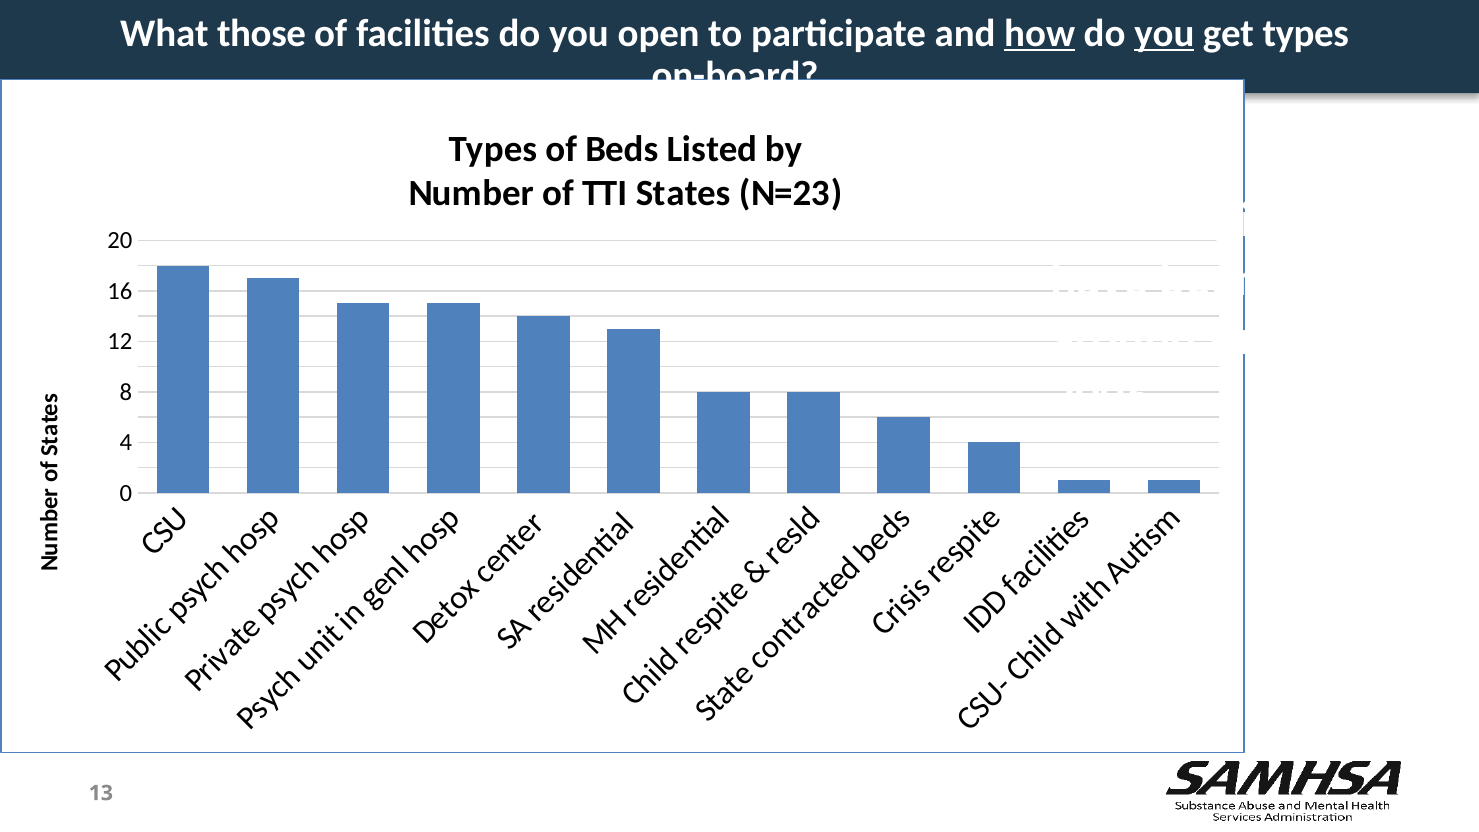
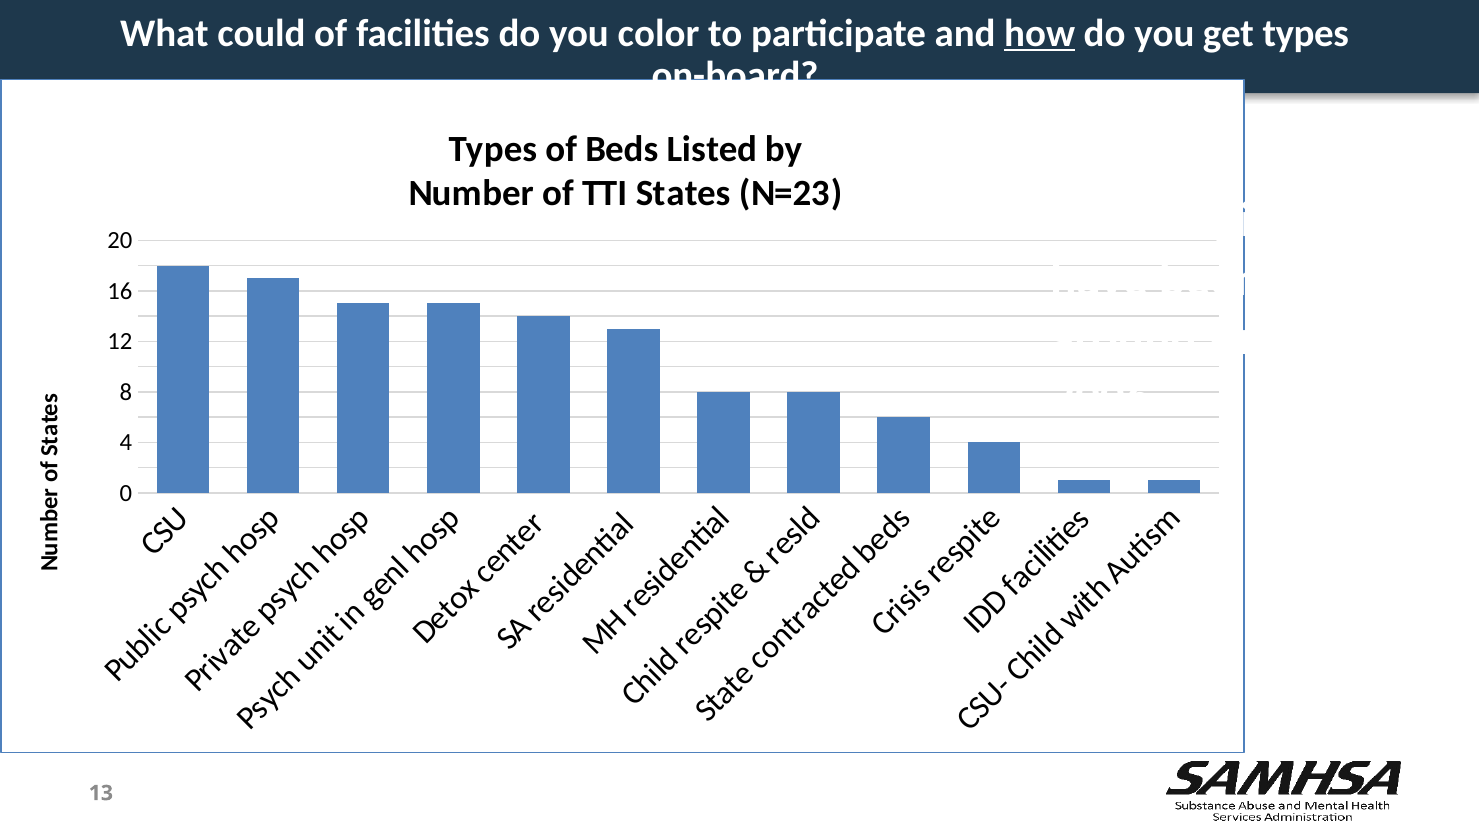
those: those -> could
open: open -> color
you at (1164, 33) underline: present -> none
